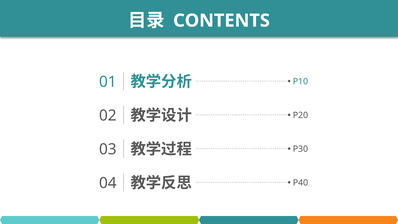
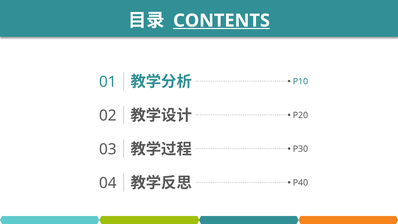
CONTENTS underline: none -> present
